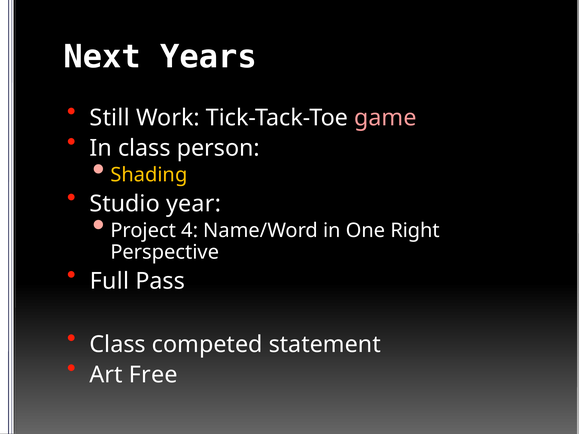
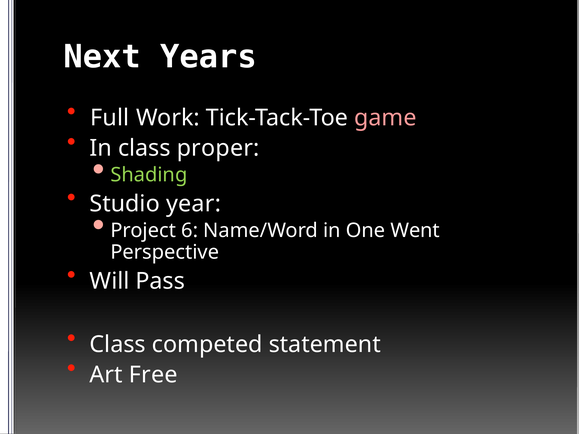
Still: Still -> Full
person: person -> proper
Shading colour: yellow -> light green
4: 4 -> 6
Right: Right -> Went
Full: Full -> Will
